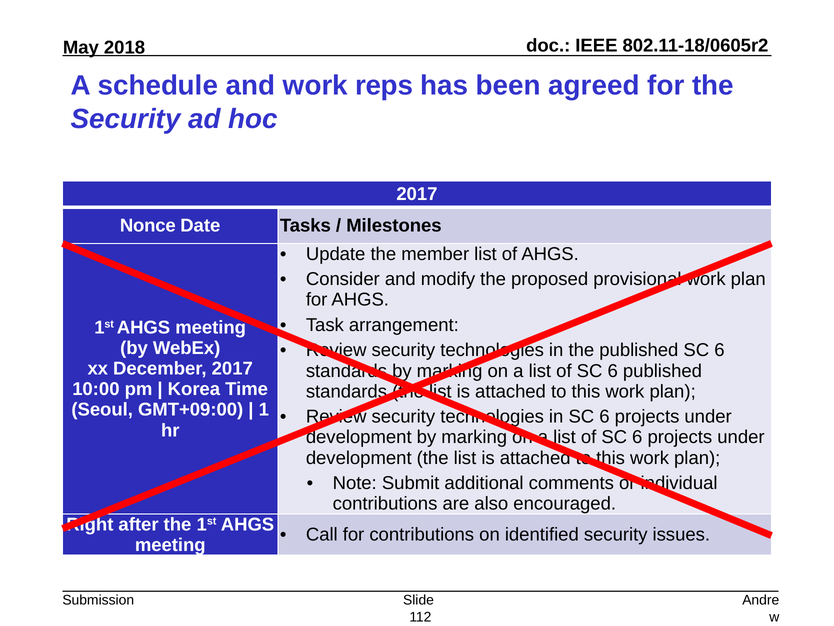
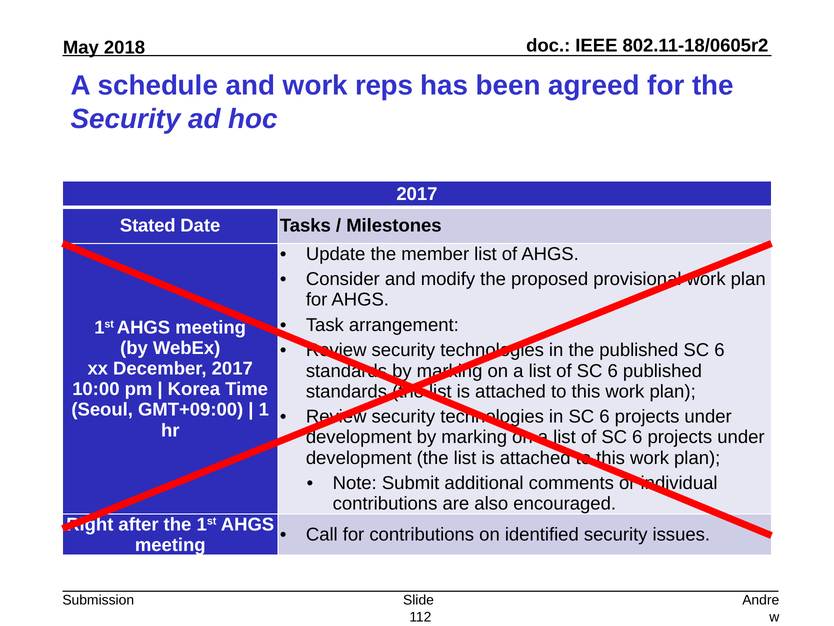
Nonce: Nonce -> Stated
